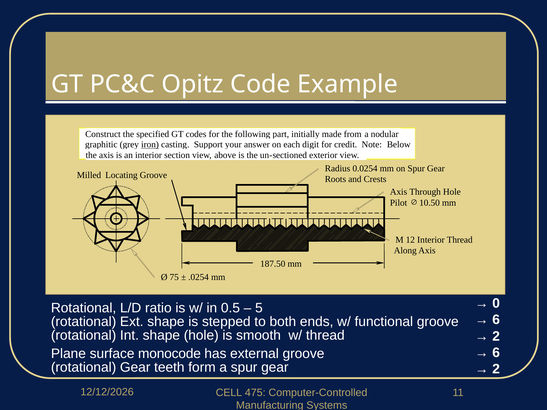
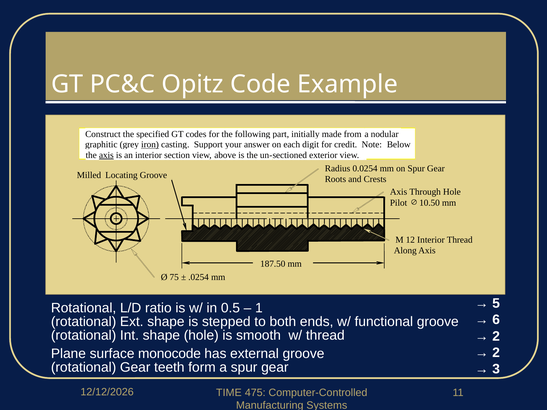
axis at (106, 155) underline: none -> present
5: 5 -> 1
0: 0 -> 5
6 at (496, 353): 6 -> 2
2 at (496, 369): 2 -> 3
CELL: CELL -> TIME
